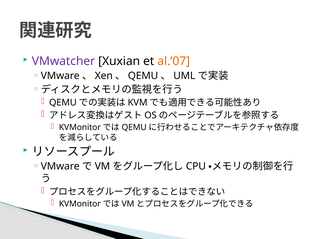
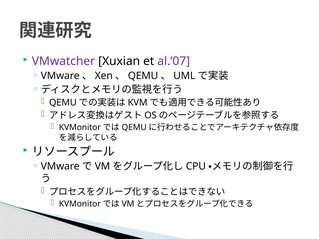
al.’07 colour: orange -> purple
